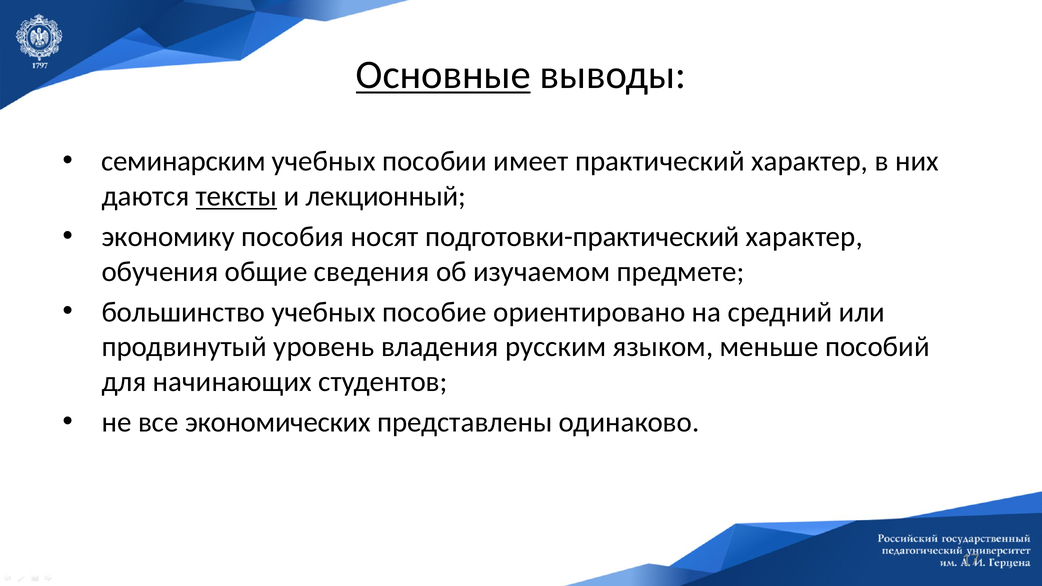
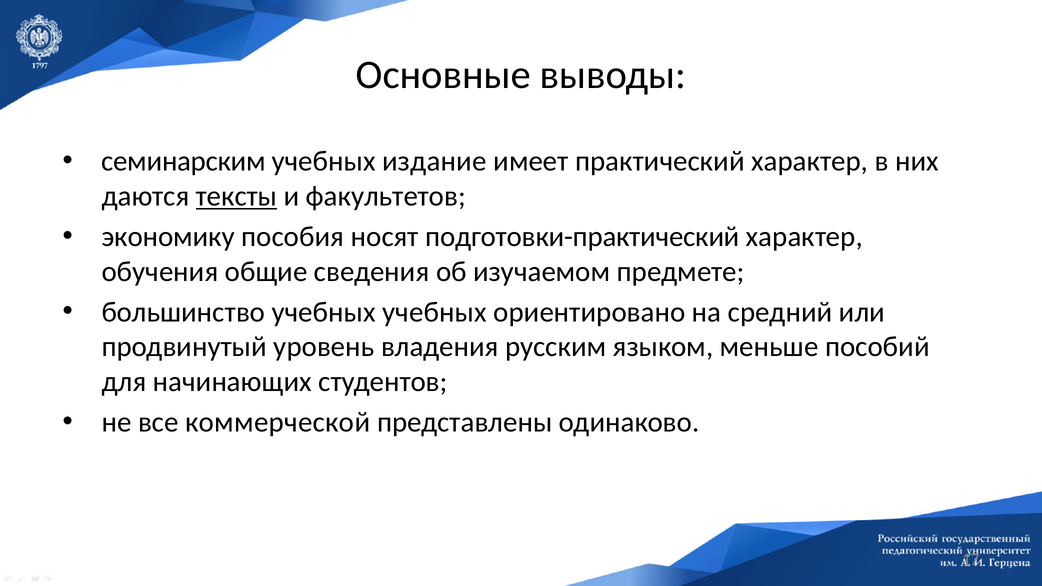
Основные underline: present -> none
пособии: пособии -> издание
лекционный: лекционный -> факультетов
учебных пособие: пособие -> учебных
экономических: экономических -> коммерческой
